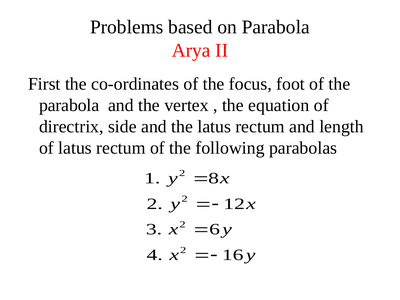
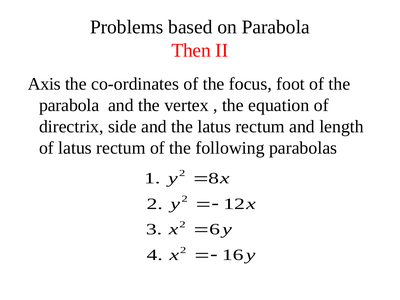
Arya: Arya -> Then
First: First -> Axis
